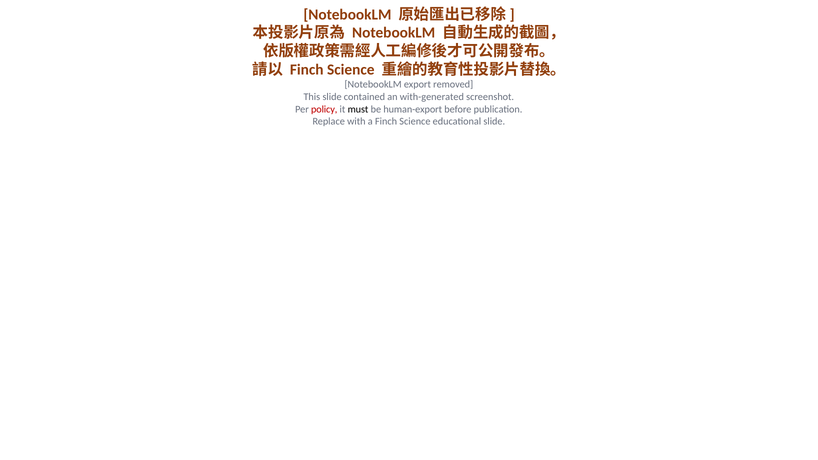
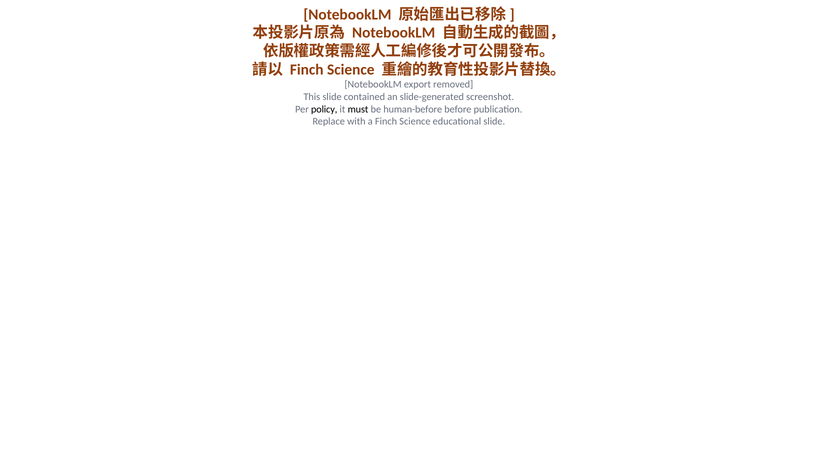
with-generated: with-generated -> slide-generated
policy colour: red -> black
human-export: human-export -> human-before
